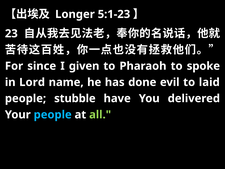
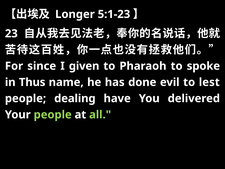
Lord: Lord -> Thus
laid: laid -> lest
stubble: stubble -> dealing
people at (53, 115) colour: light blue -> light green
